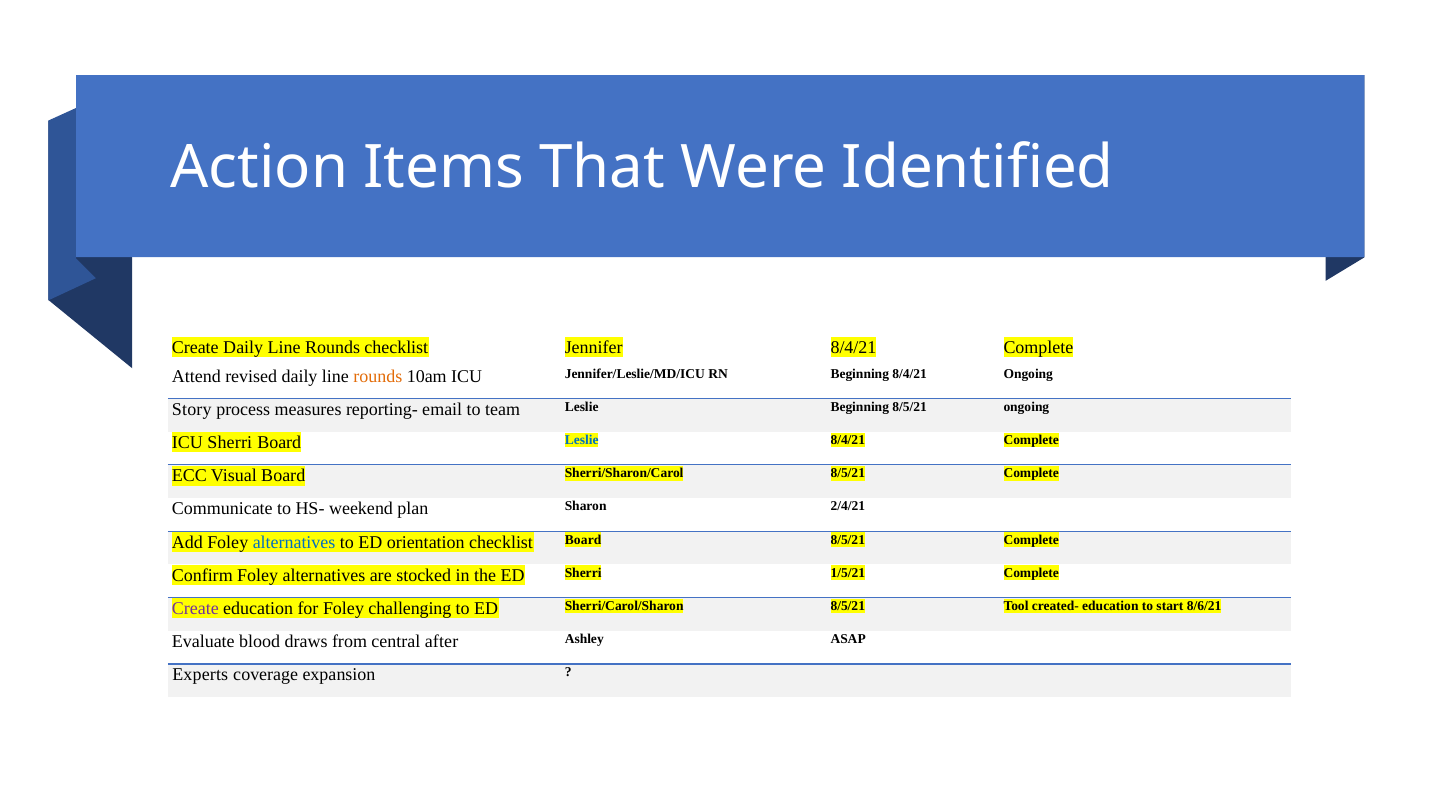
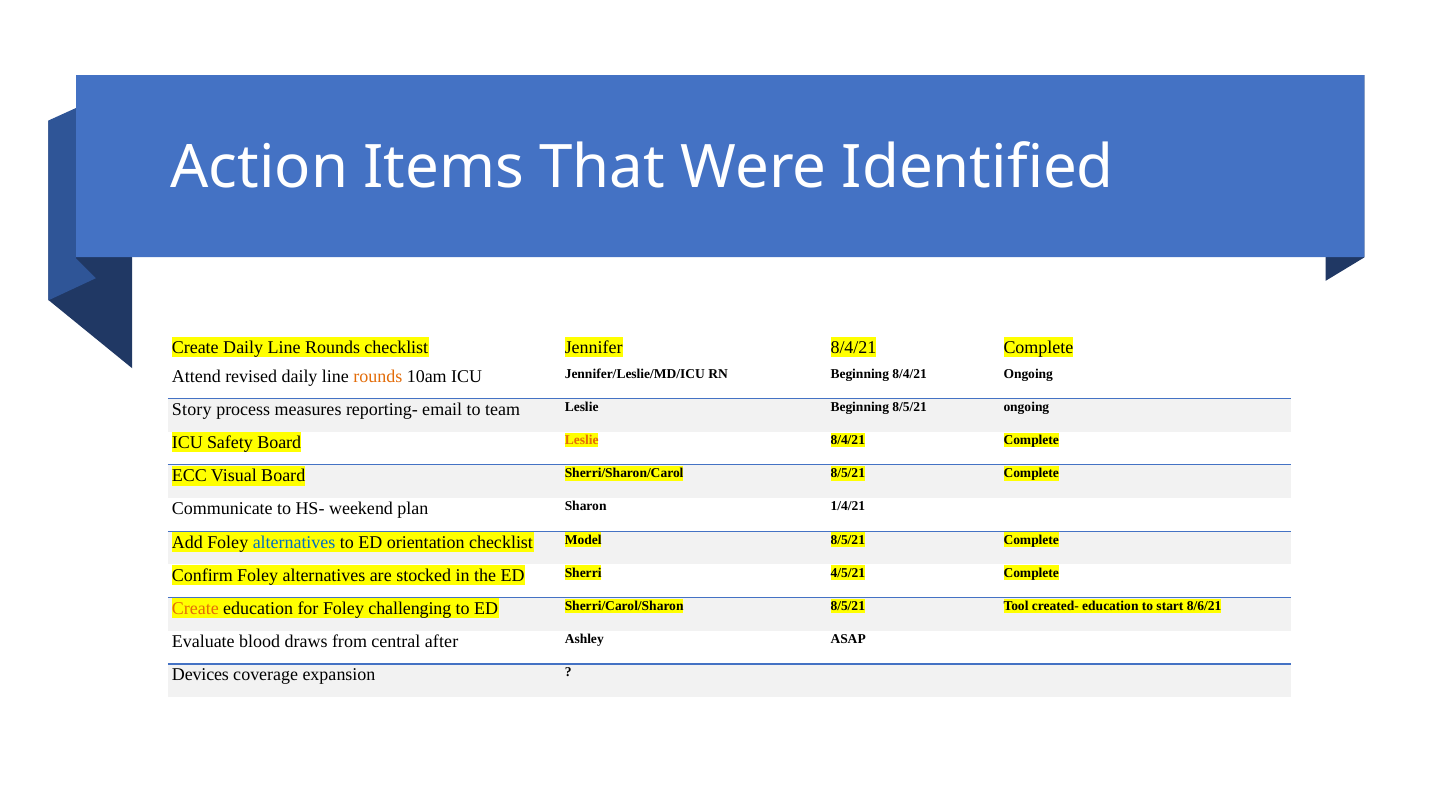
ICU Sherri: Sherri -> Safety
Leslie at (582, 440) colour: blue -> orange
2/4/21: 2/4/21 -> 1/4/21
checklist Board: Board -> Model
1/5/21: 1/5/21 -> 4/5/21
Create at (195, 609) colour: purple -> orange
Experts: Experts -> Devices
